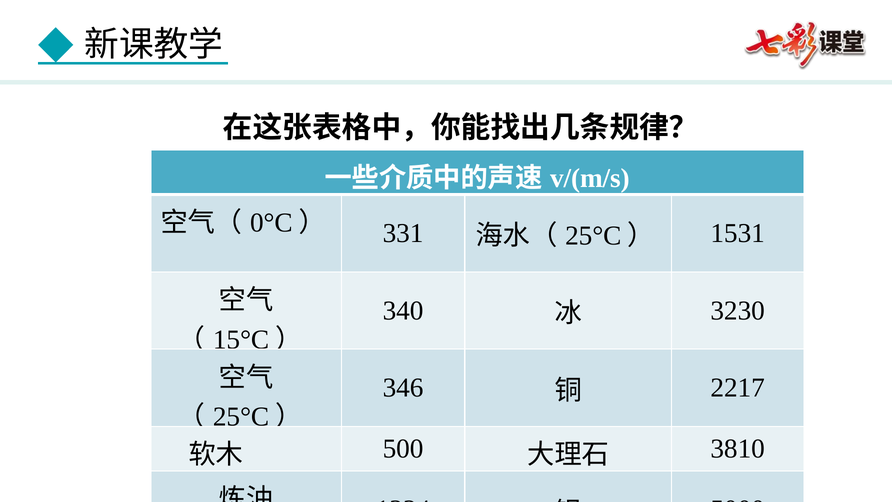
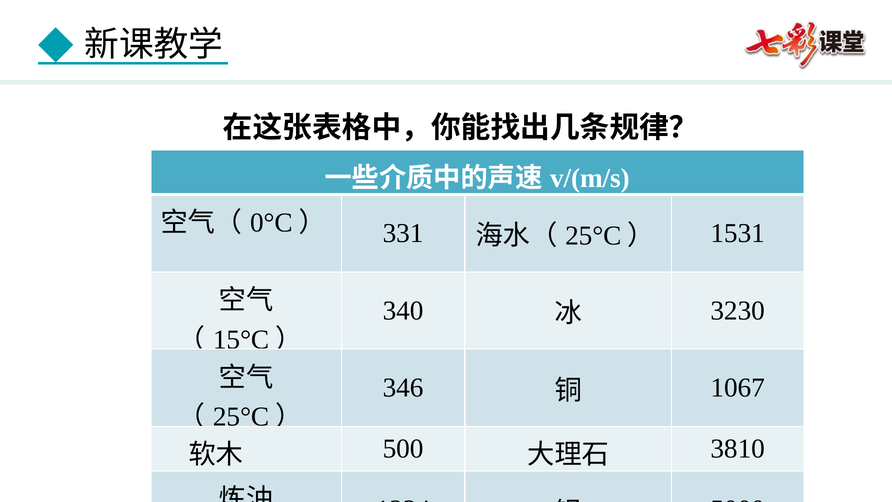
2217: 2217 -> 1067
